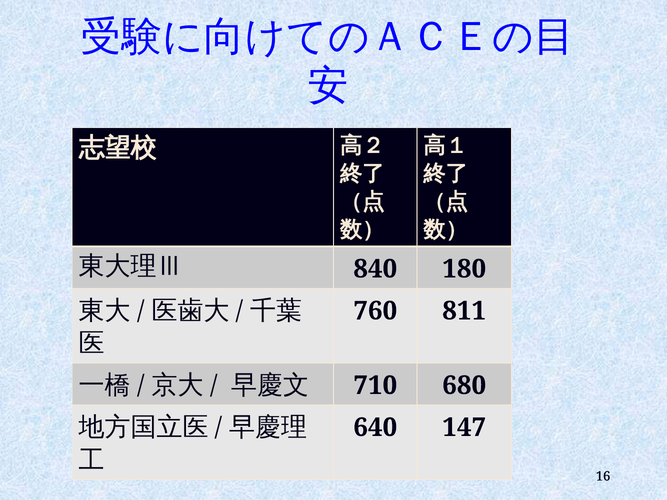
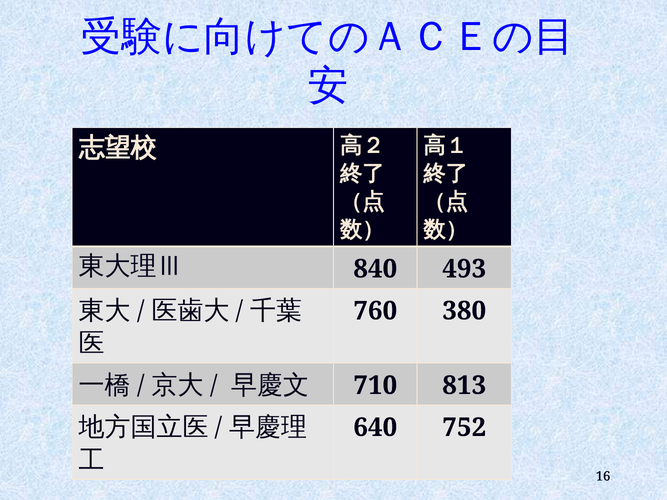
180: 180 -> 493
811: 811 -> 380
680: 680 -> 813
147: 147 -> 752
